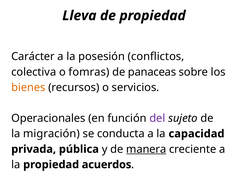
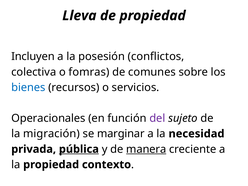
Carácter: Carácter -> Incluyen
panaceas: panaceas -> comunes
bienes colour: orange -> blue
conducta: conducta -> marginar
capacidad: capacidad -> necesidad
pública underline: none -> present
acuerdos: acuerdos -> contexto
